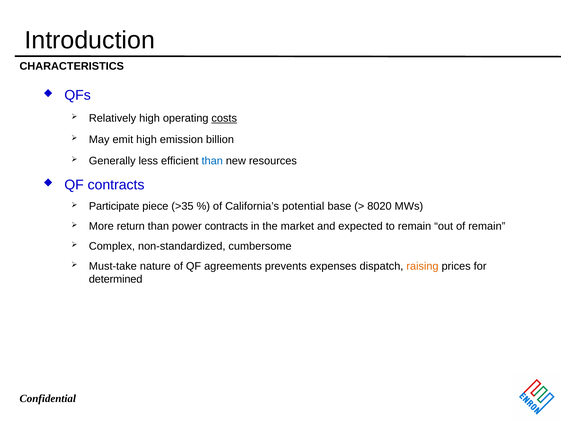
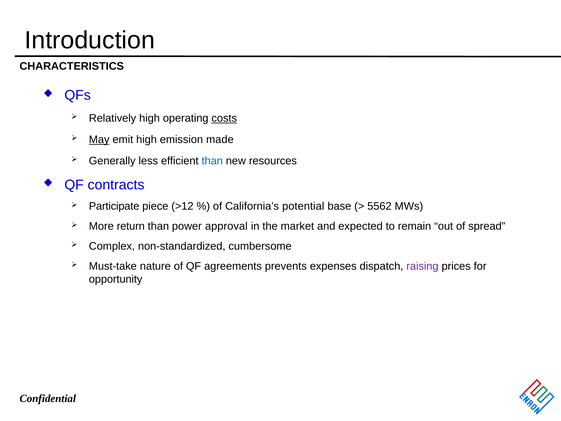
May underline: none -> present
billion: billion -> made
>35: >35 -> >12
8020: 8020 -> 5562
power contracts: contracts -> approval
of remain: remain -> spread
raising colour: orange -> purple
determined: determined -> opportunity
